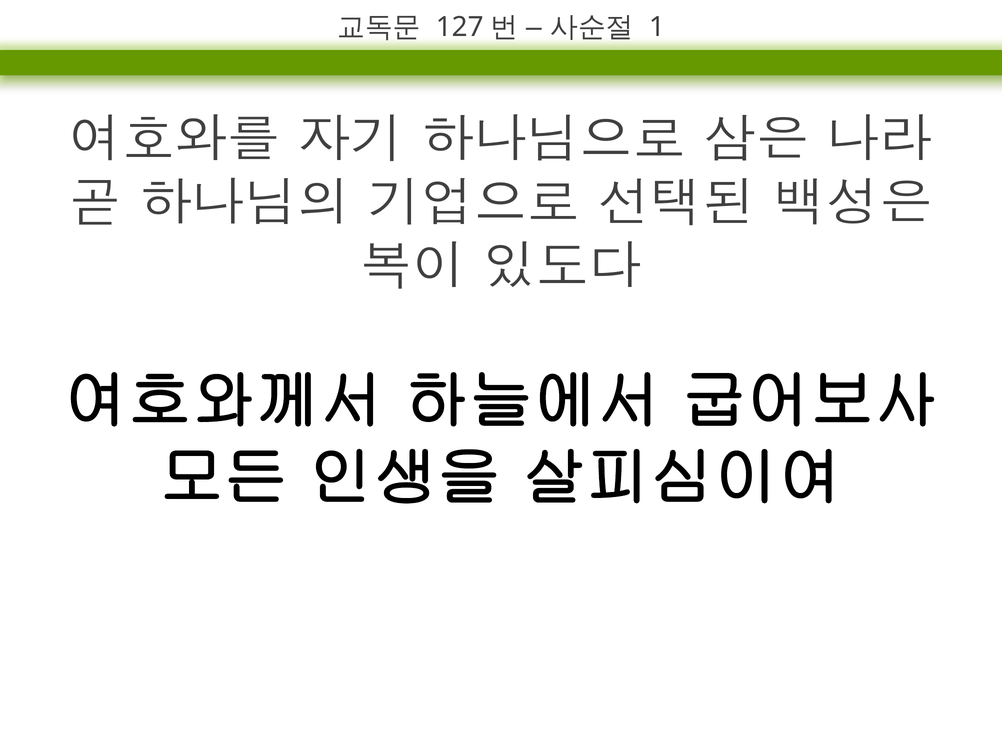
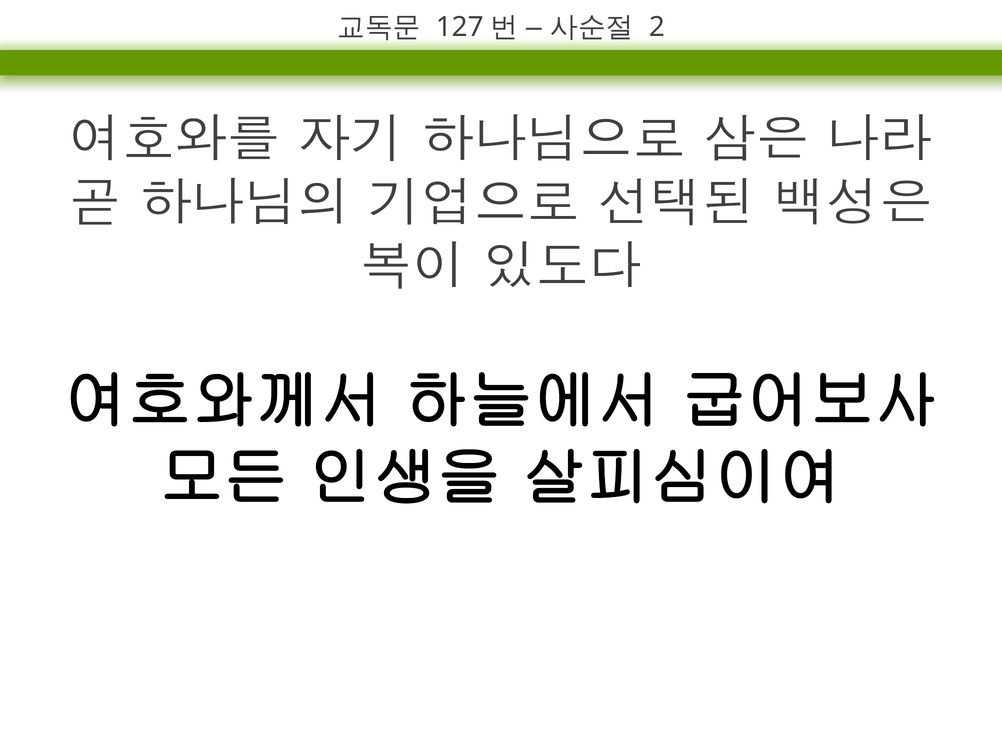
1: 1 -> 2
